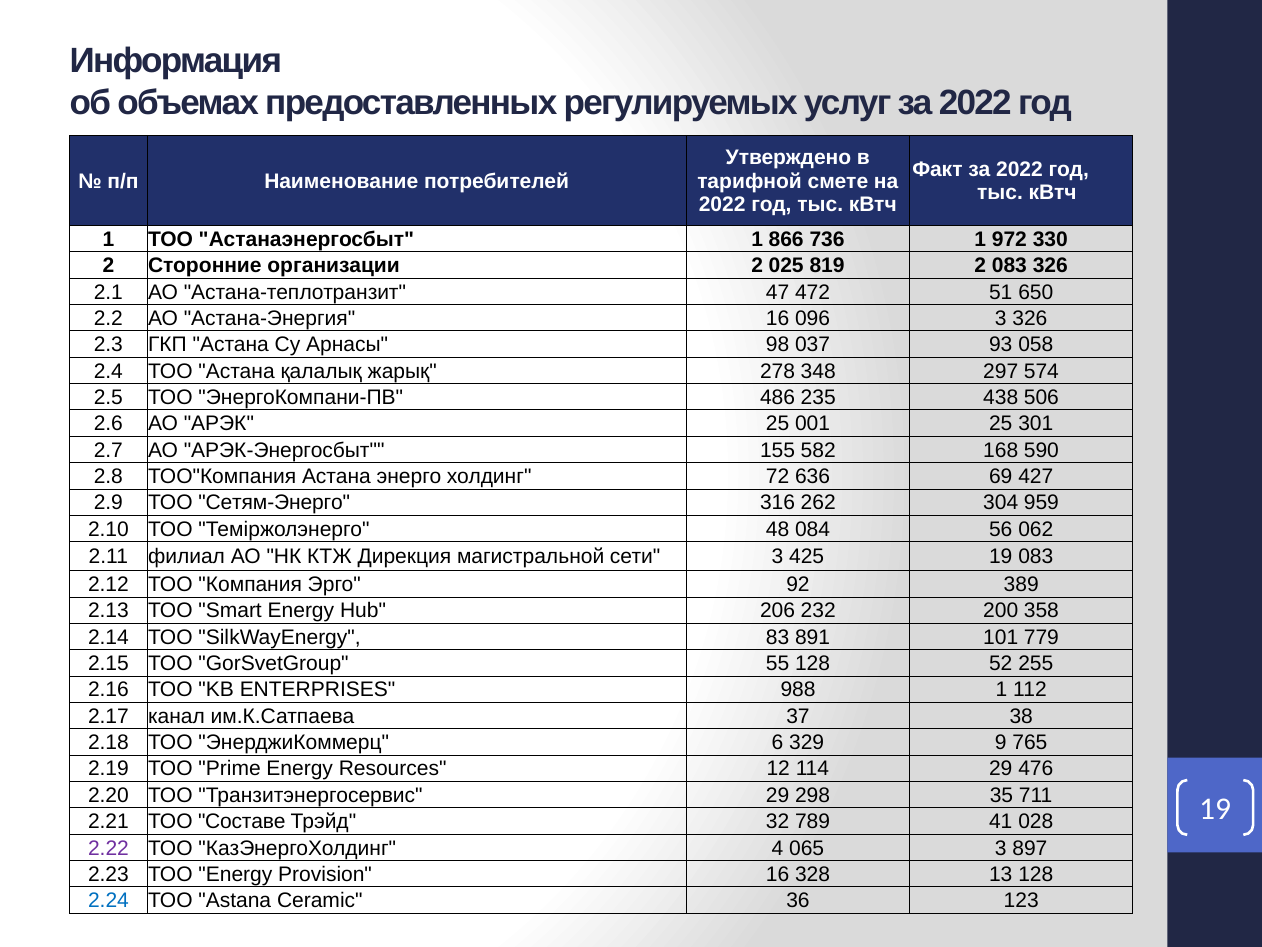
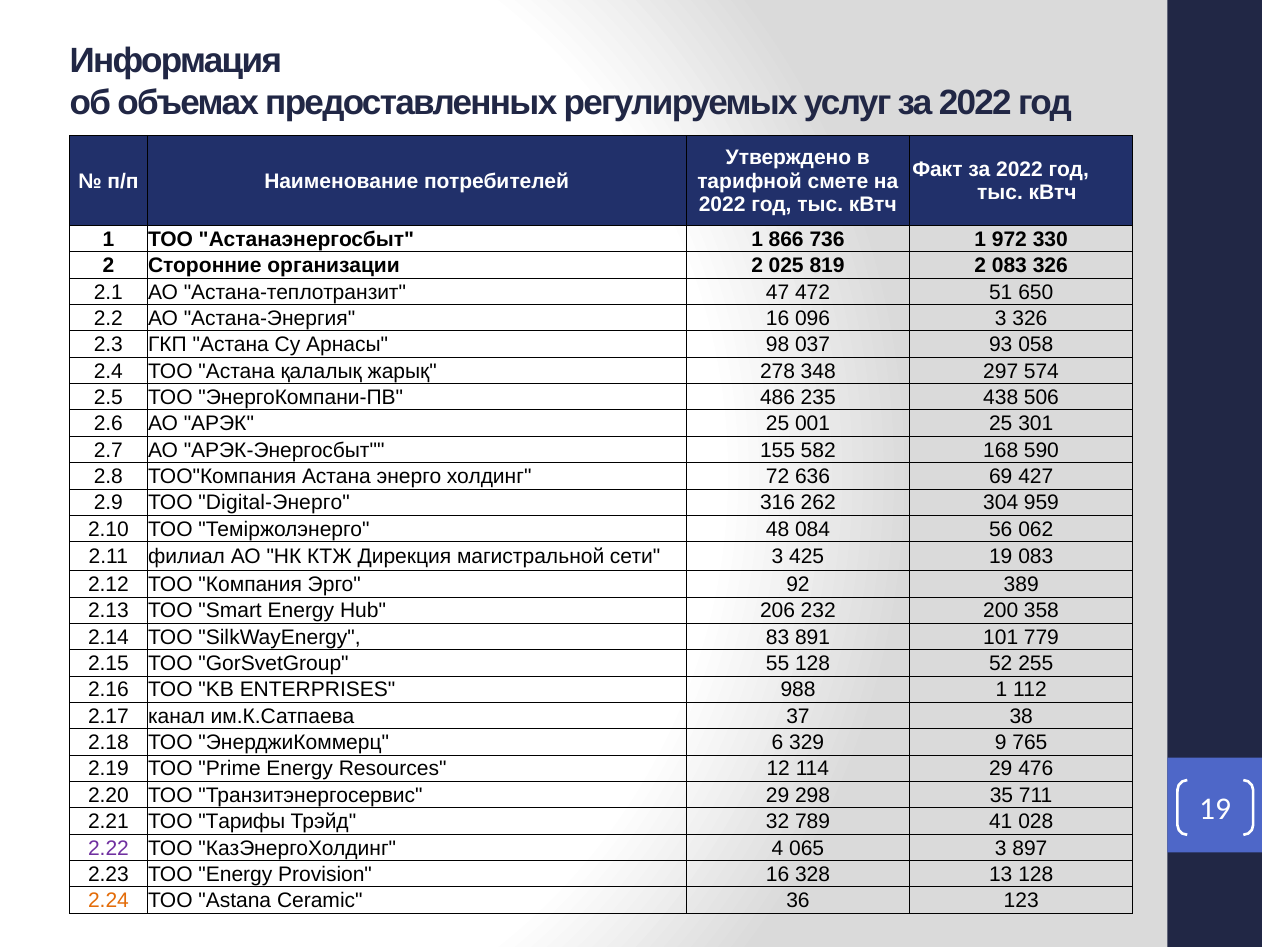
Сетям-Энерго: Сетям-Энерго -> Digital-Энерго
Составе: Составе -> Тарифы
2.24 colour: blue -> orange
